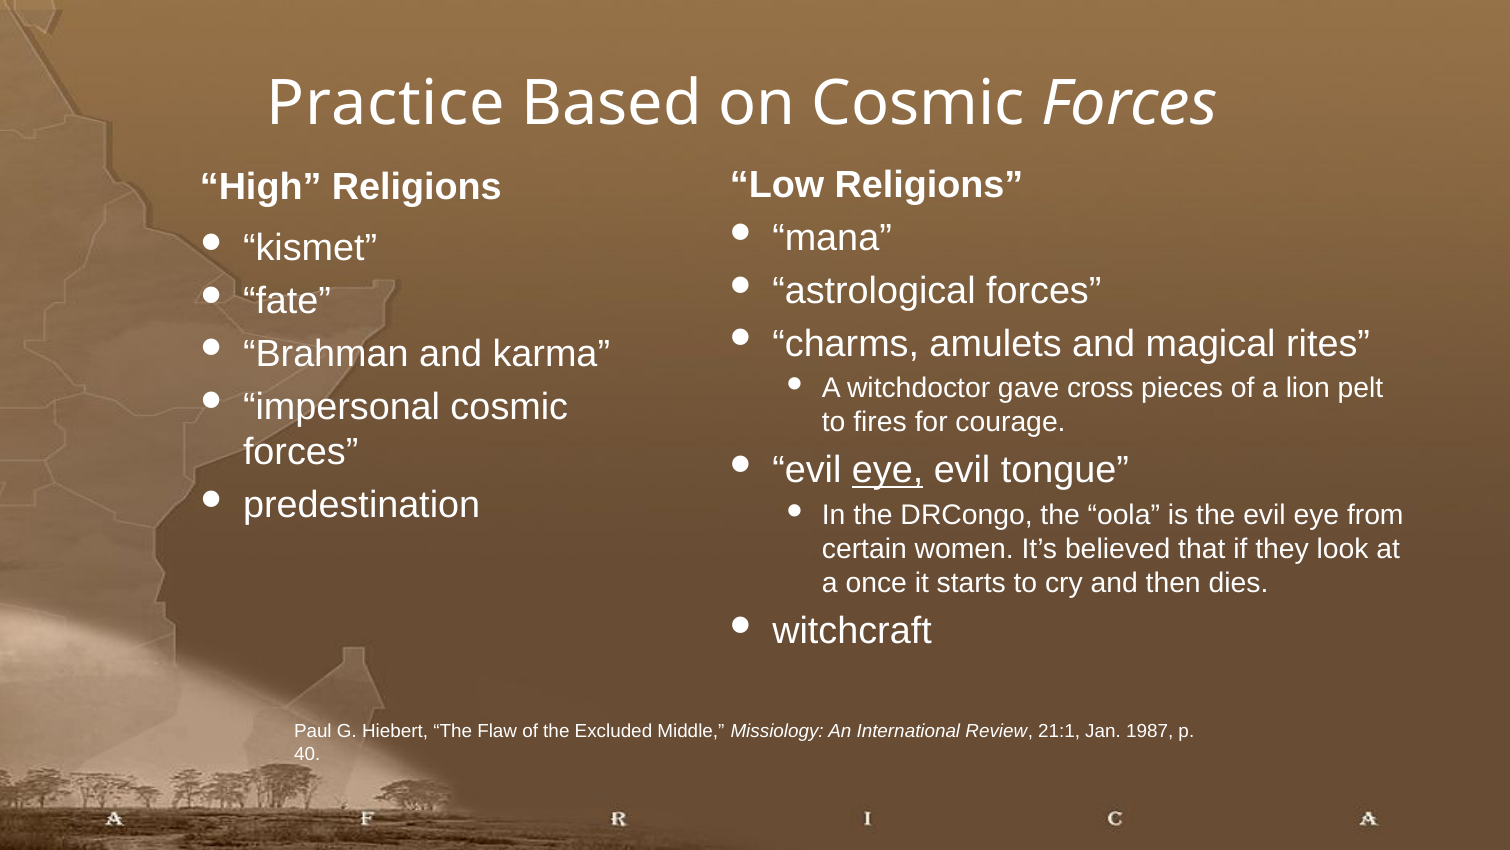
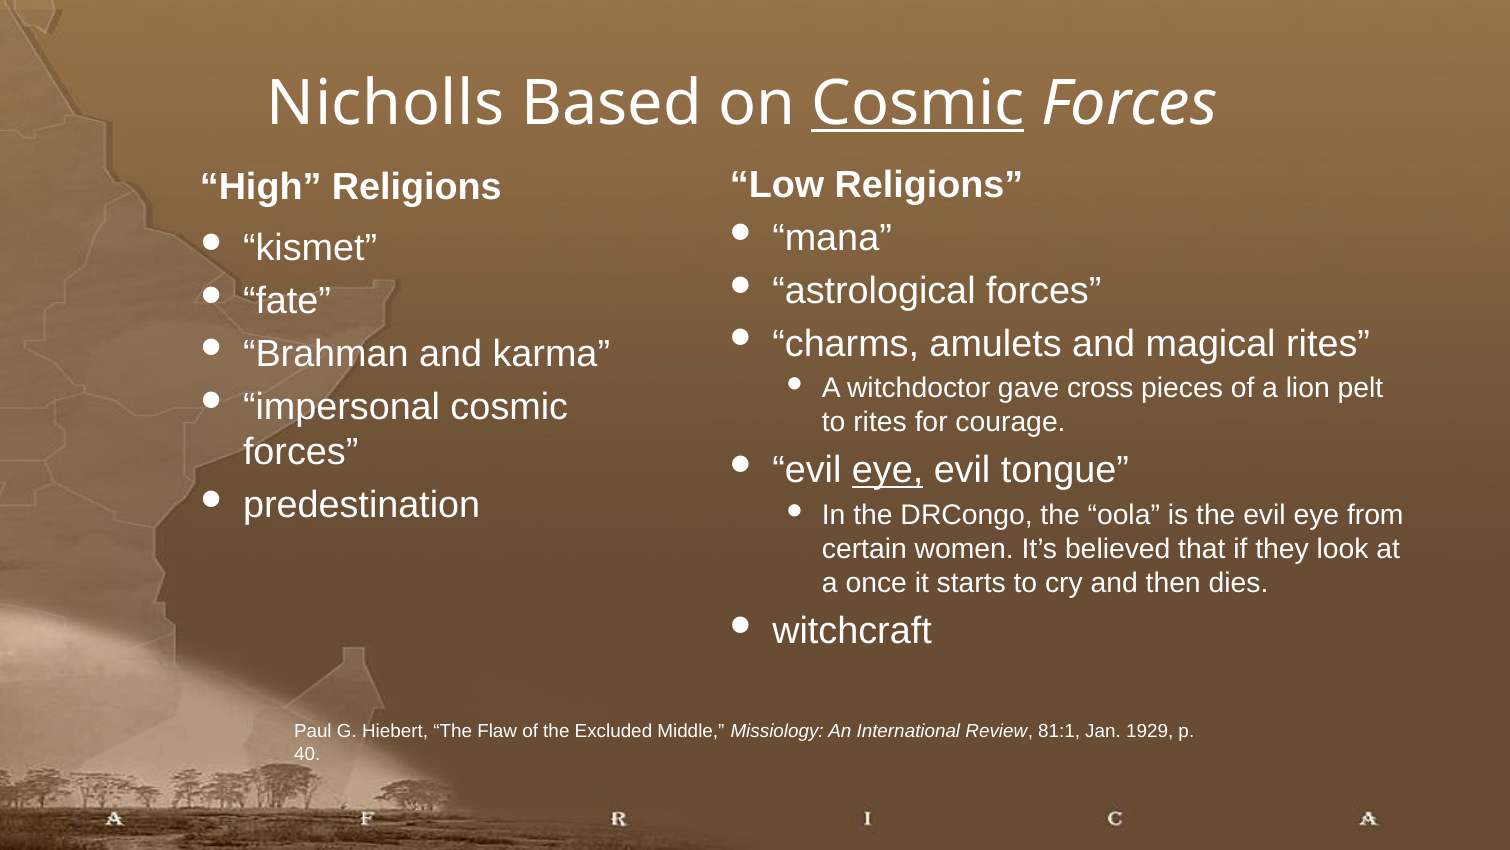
Practice: Practice -> Nicholls
Cosmic at (918, 103) underline: none -> present
to fires: fires -> rites
21:1: 21:1 -> 81:1
1987: 1987 -> 1929
